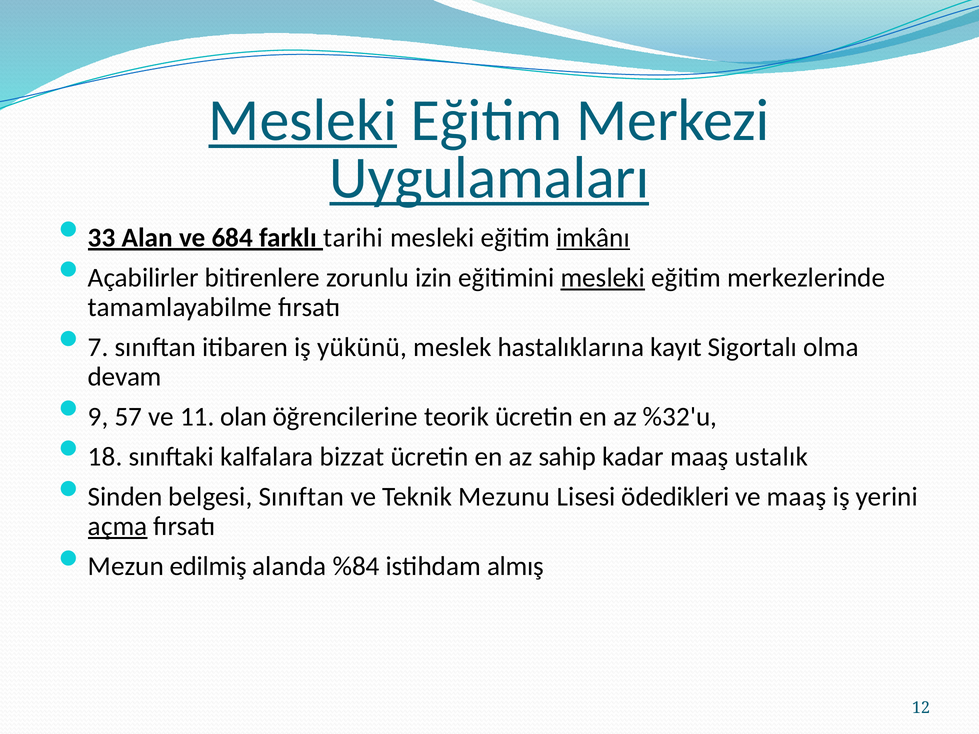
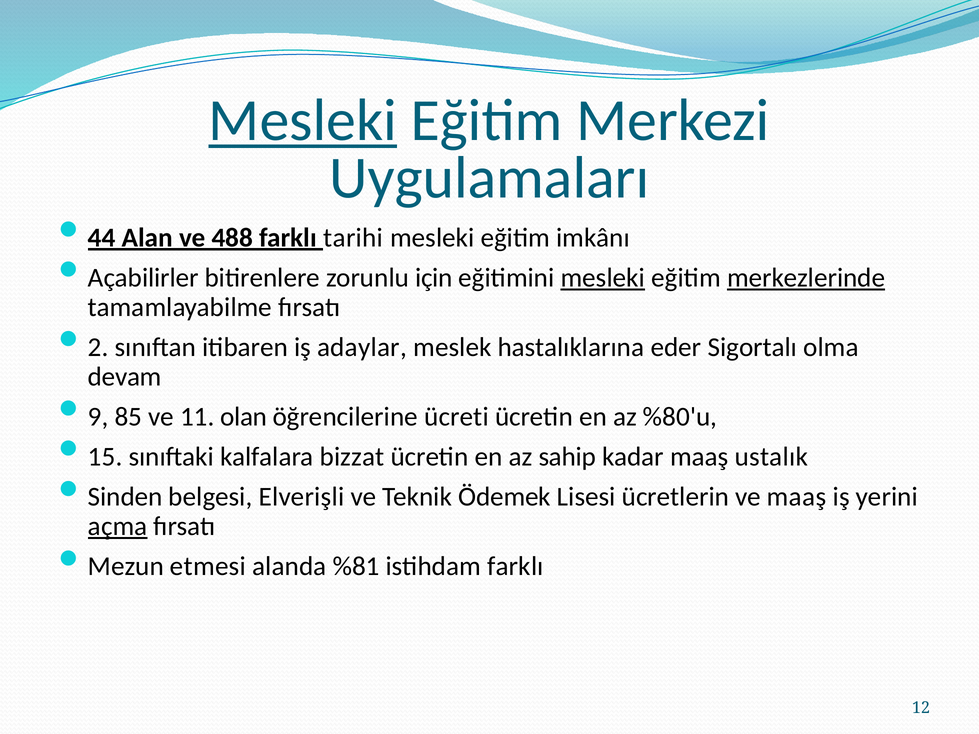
Uygulamaları underline: present -> none
33: 33 -> 44
684: 684 -> 488
imkânı underline: present -> none
izin: izin -> için
merkezlerinde underline: none -> present
7: 7 -> 2
yükünü: yükünü -> adaylar
kayıt: kayıt -> eder
57: 57 -> 85
teorik: teorik -> ücreti
%32'u: %32'u -> %80'u
18: 18 -> 15
belgesi Sınıftan: Sınıftan -> Elverişli
Mezunu: Mezunu -> Ödemek
ödedikleri: ödedikleri -> ücretlerin
edilmiş: edilmiş -> etmesi
%84: %84 -> %81
istihdam almış: almış -> farklı
